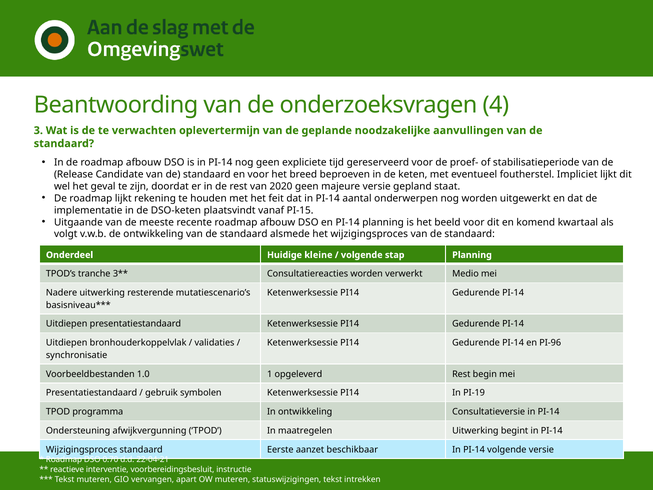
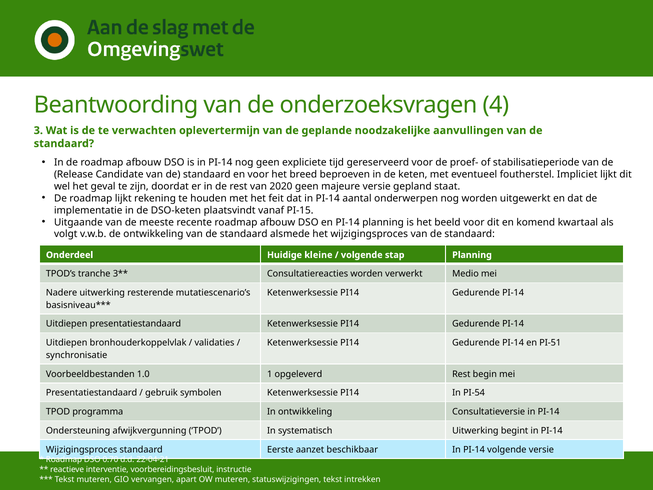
PI-96: PI-96 -> PI-51
PI-19: PI-19 -> PI-54
maatregelen: maatregelen -> systematisch
